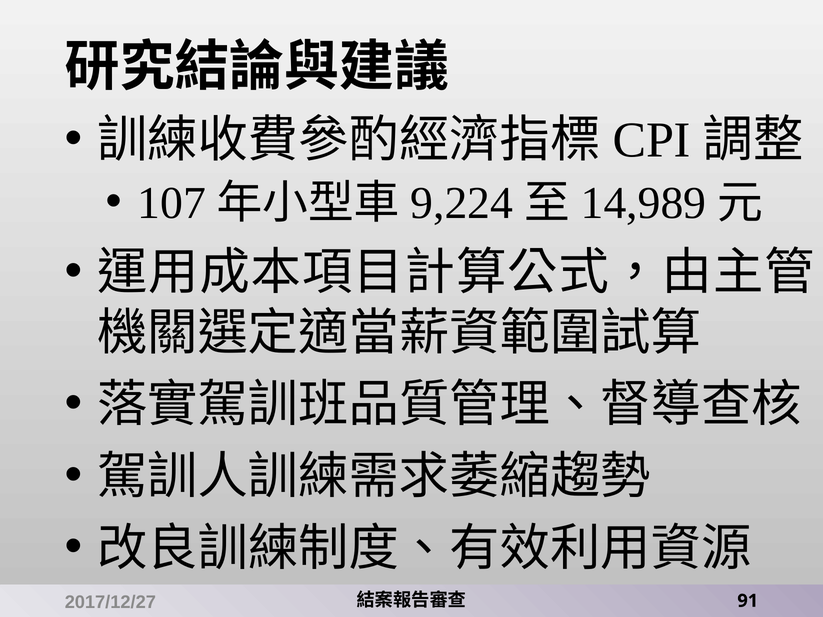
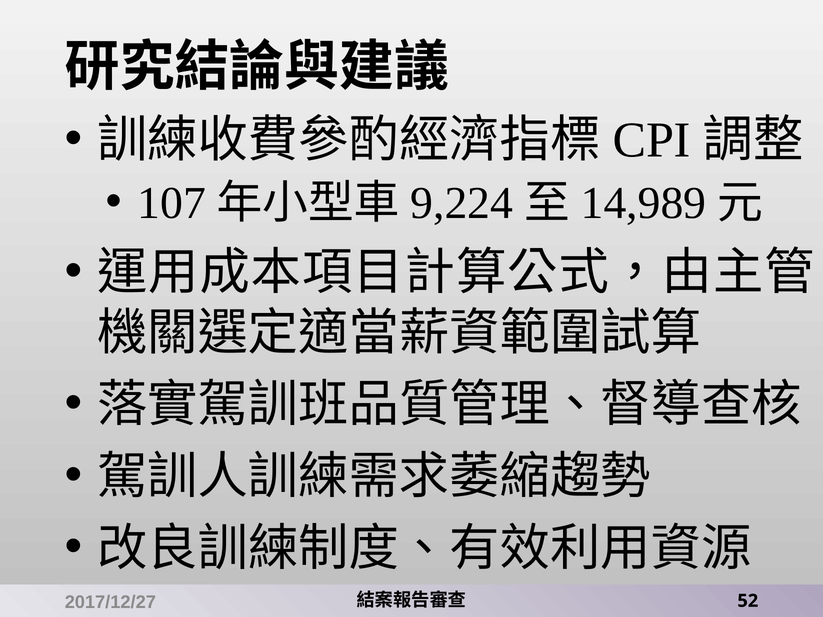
91: 91 -> 52
